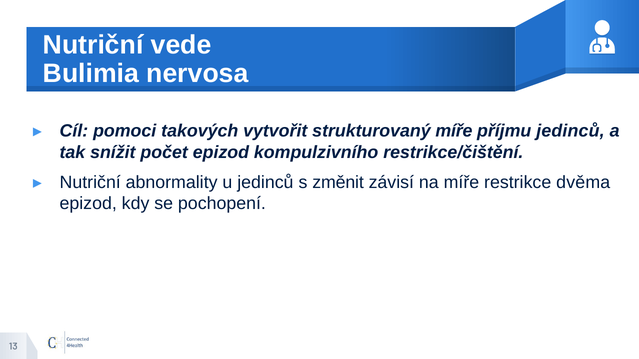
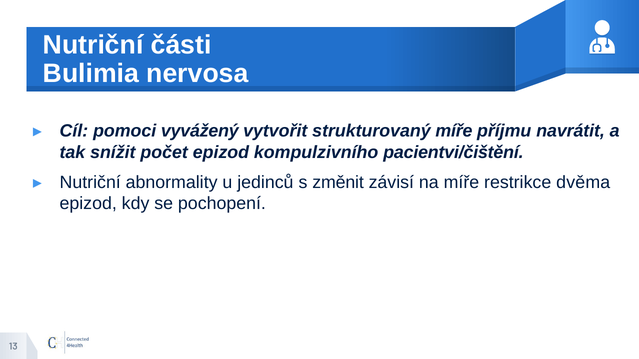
vede: vede -> části
takových: takových -> vyvážený
příjmu jedinců: jedinců -> navrátit
restrikce/čištění: restrikce/čištění -> pacientvi/čištění
